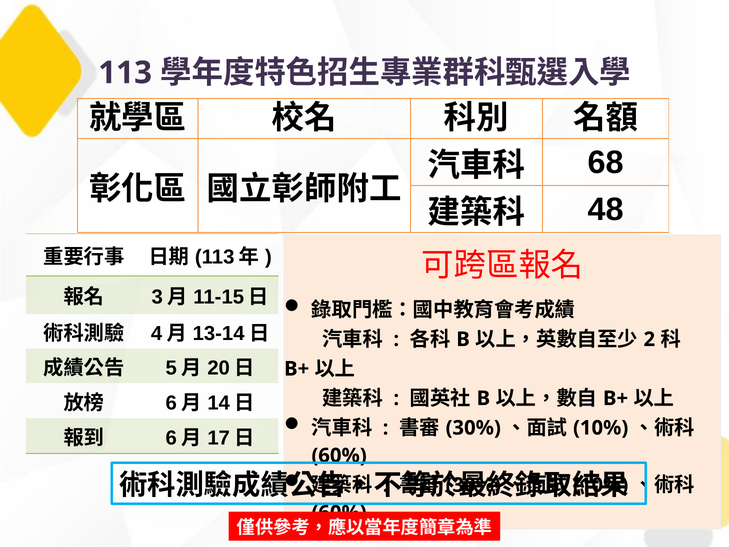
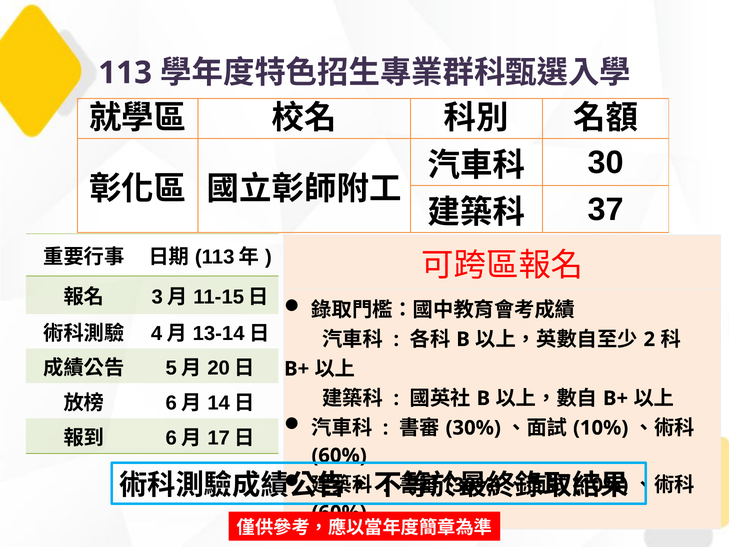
68: 68 -> 30
48: 48 -> 37
